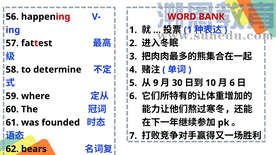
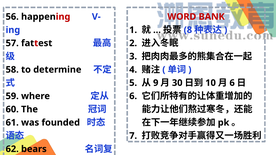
1 at (188, 30): 1 -> 8
